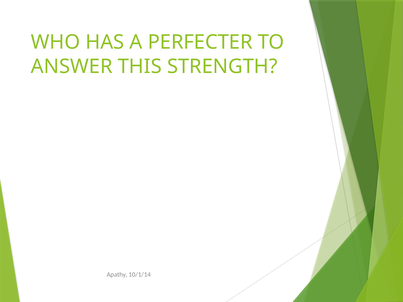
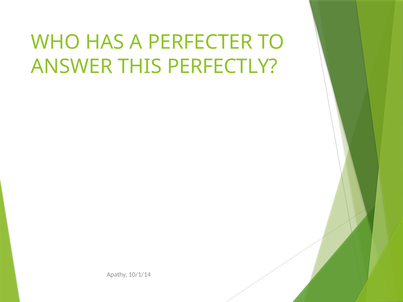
STRENGTH: STRENGTH -> PERFECTLY
